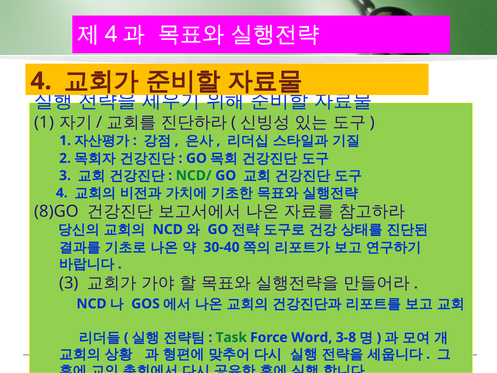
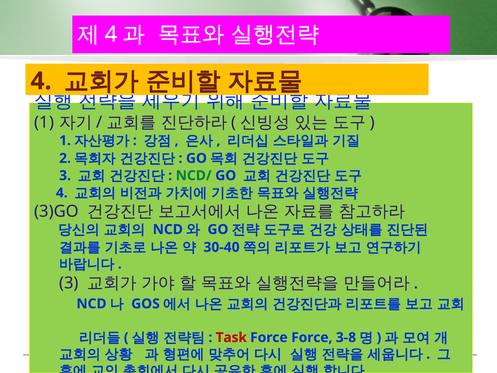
8)GO: 8)GO -> 3)GO
Task colour: green -> red
Force Word: Word -> Force
